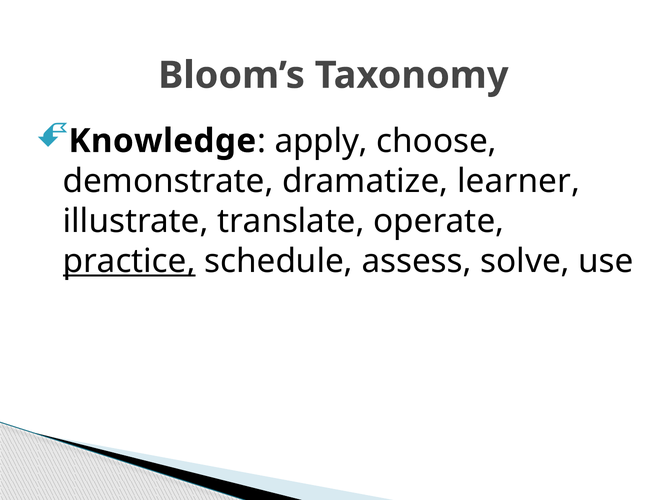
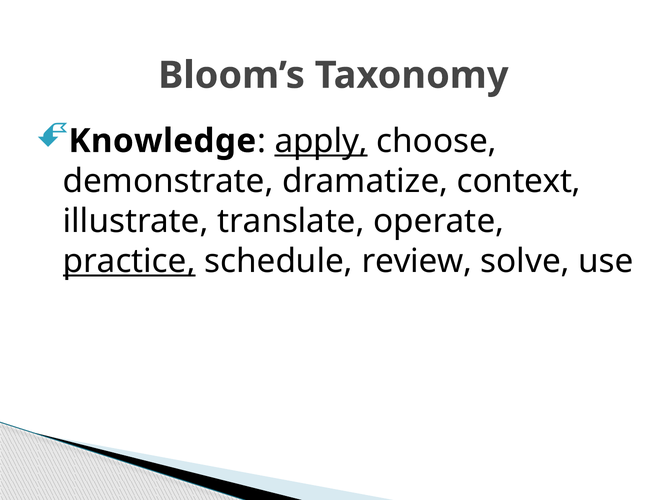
apply underline: none -> present
learner: learner -> context
assess: assess -> review
